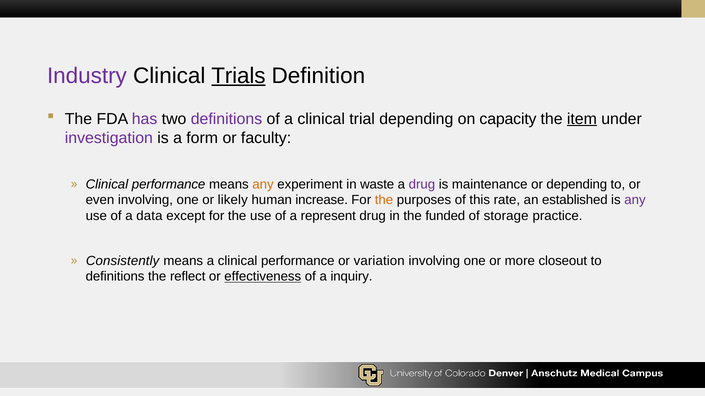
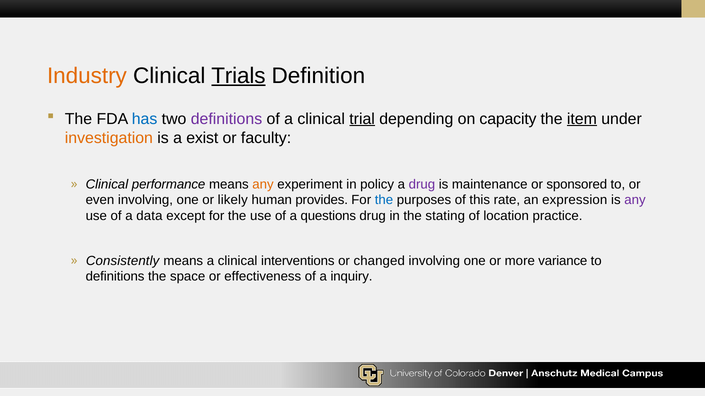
Industry colour: purple -> orange
has colour: purple -> blue
trial underline: none -> present
investigation colour: purple -> orange
form: form -> exist
waste: waste -> policy
or depending: depending -> sponsored
increase: increase -> provides
the at (384, 200) colour: orange -> blue
established: established -> expression
represent: represent -> questions
funded: funded -> stating
storage: storage -> location
a clinical performance: performance -> interventions
variation: variation -> changed
closeout: closeout -> variance
reflect: reflect -> space
effectiveness underline: present -> none
